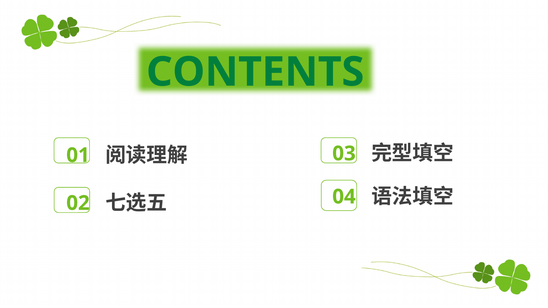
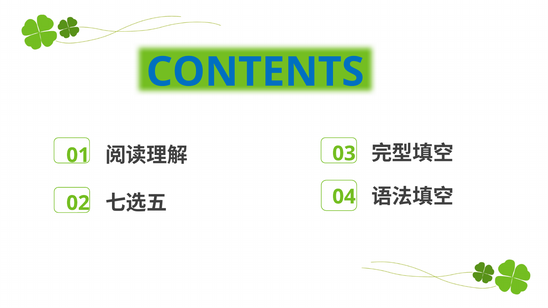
CONTENTS colour: green -> blue
